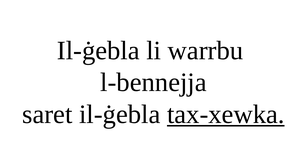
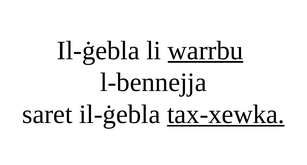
warrbu underline: none -> present
